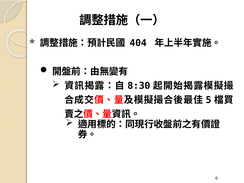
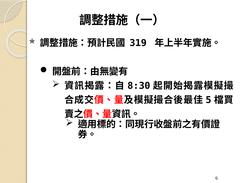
404: 404 -> 319
